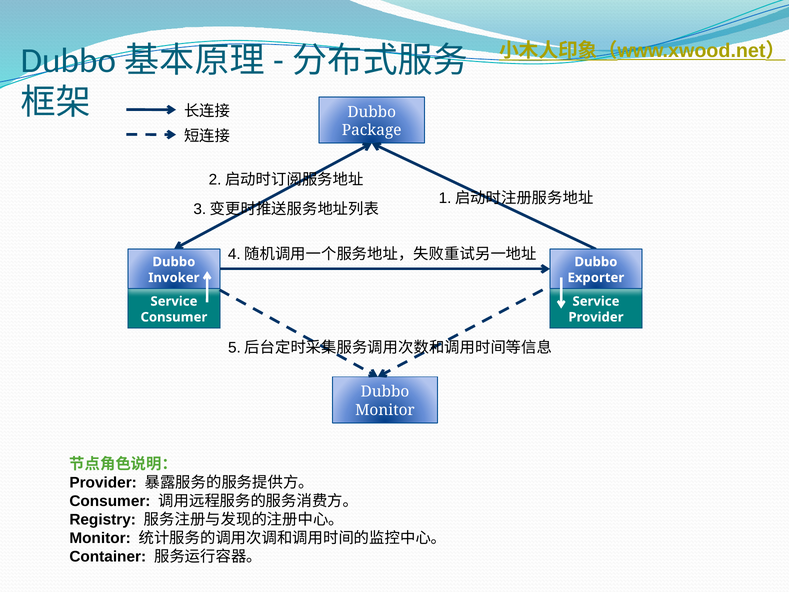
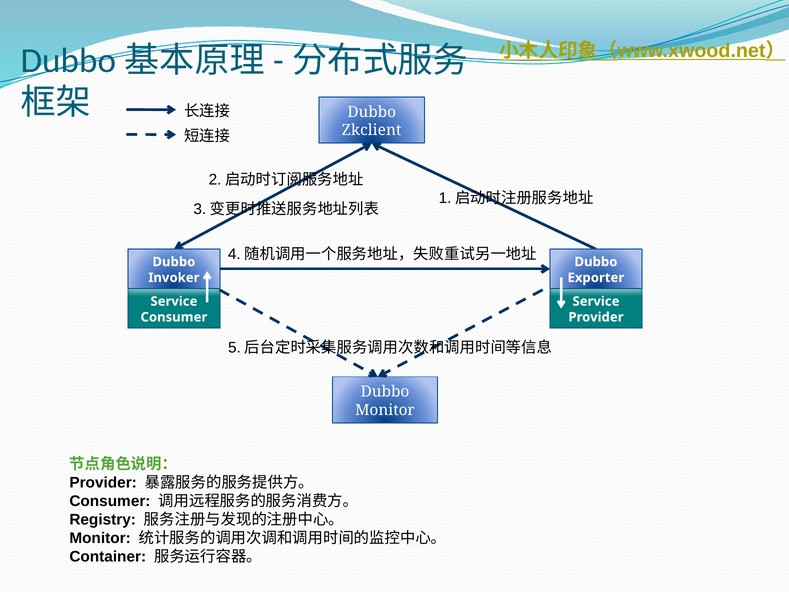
Package: Package -> Zkclient
